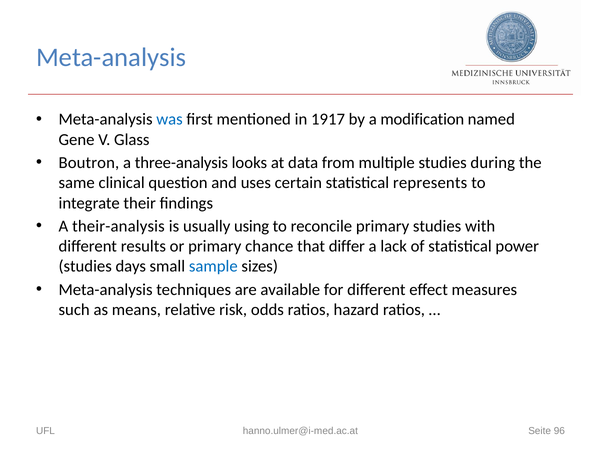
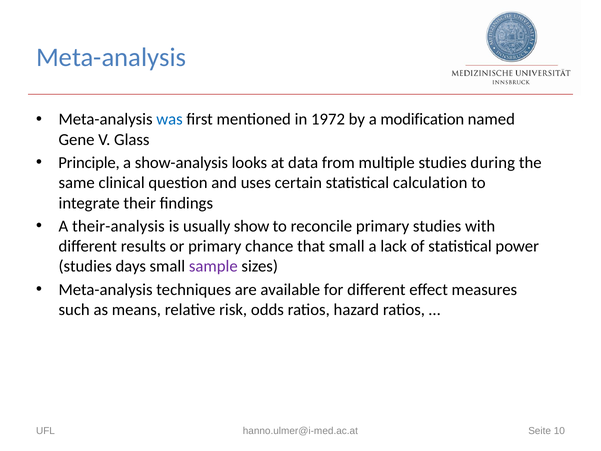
1917: 1917 -> 1972
Boutron: Boutron -> Principle
three-analysis: three-analysis -> show-analysis
represents: represents -> calculation
using: using -> show
that differ: differ -> small
sample colour: blue -> purple
96: 96 -> 10
